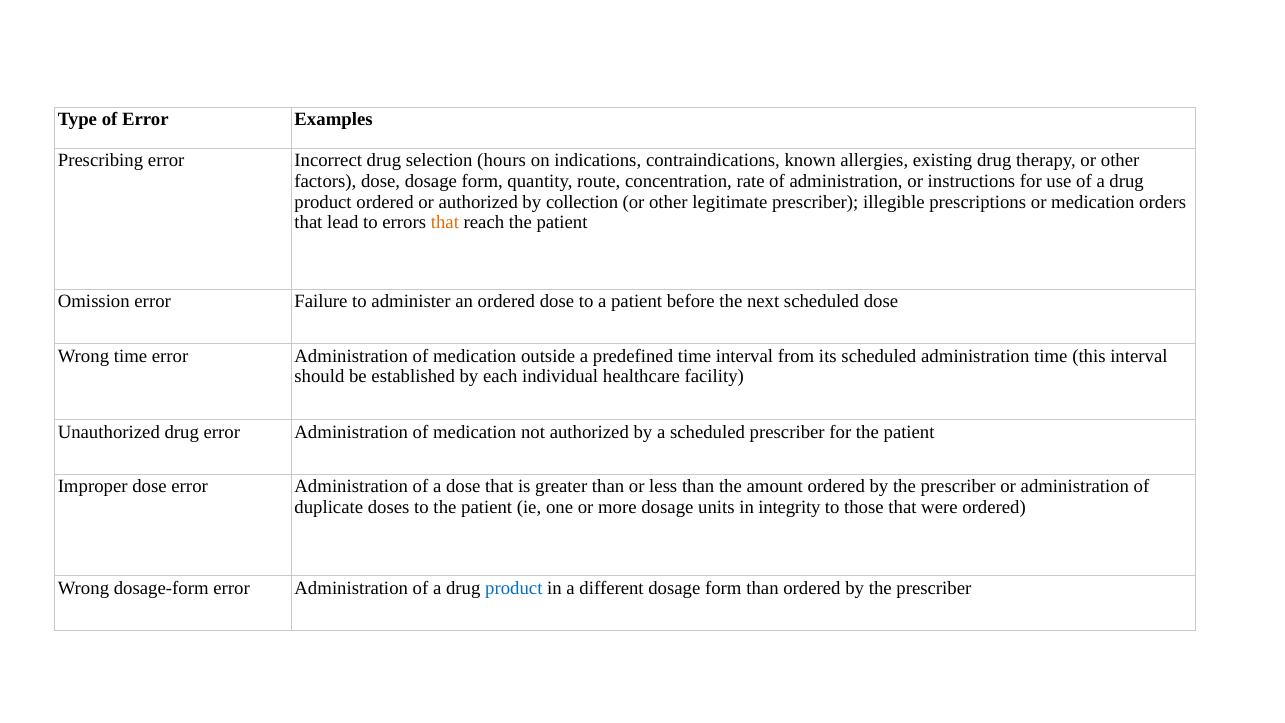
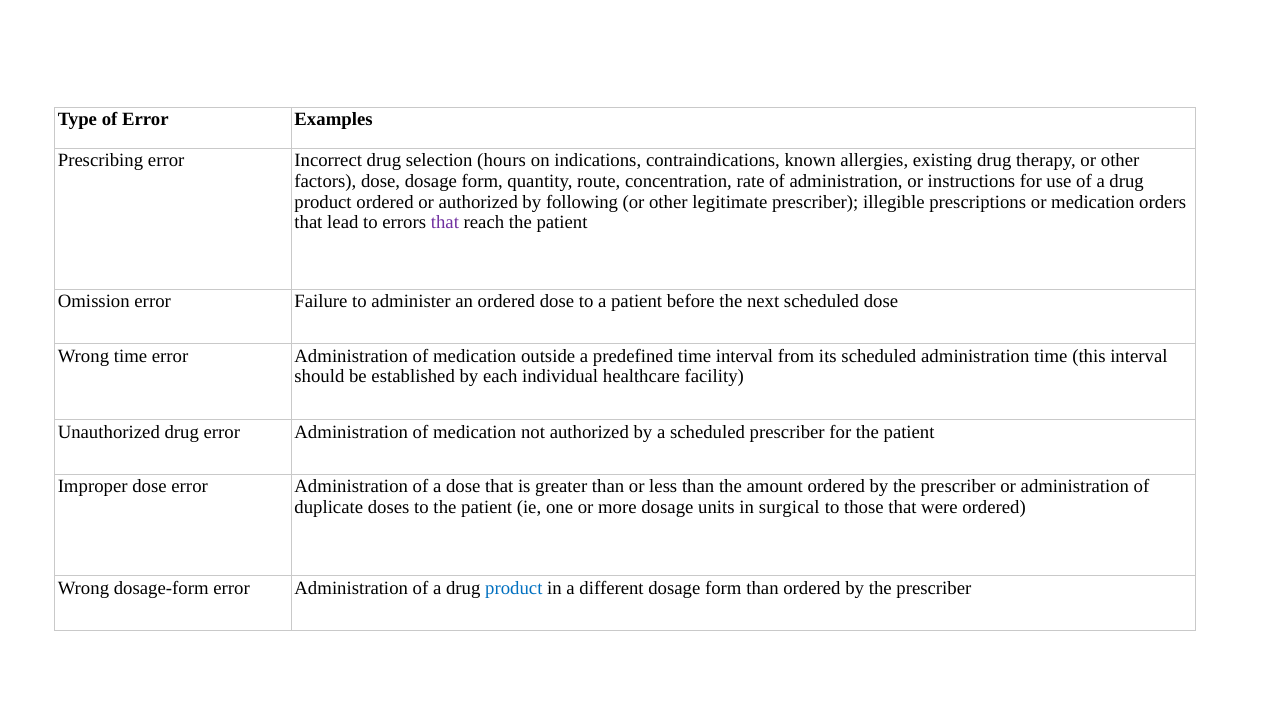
collection: collection -> following
that at (445, 223) colour: orange -> purple
integrity: integrity -> surgical
